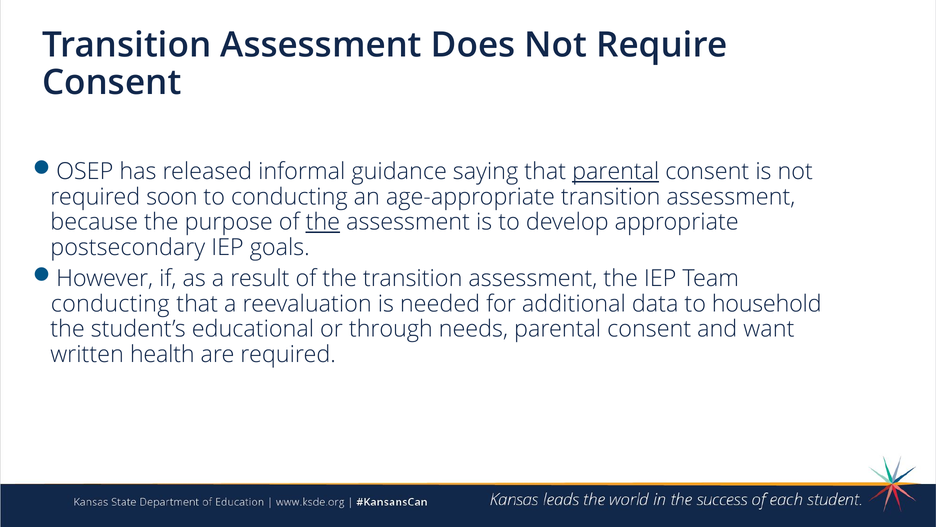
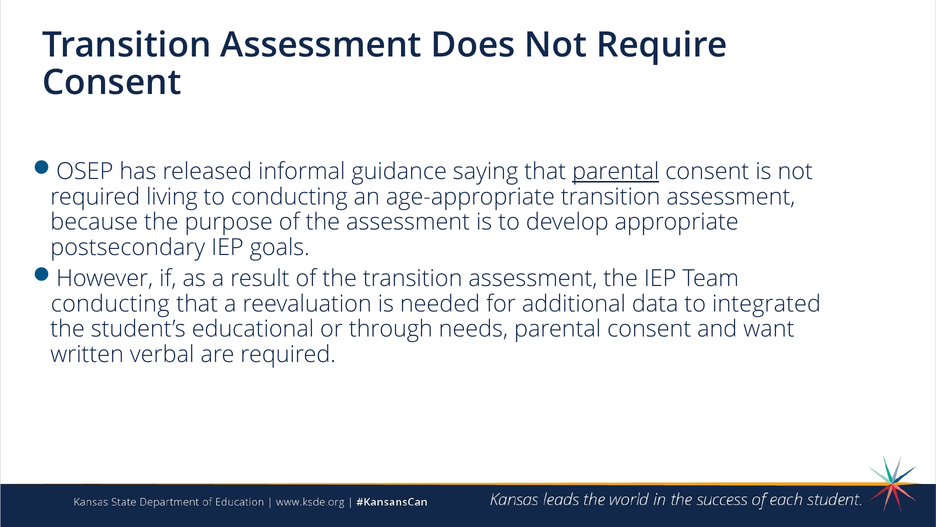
soon: soon -> living
the at (323, 222) underline: present -> none
household: household -> integrated
health: health -> verbal
